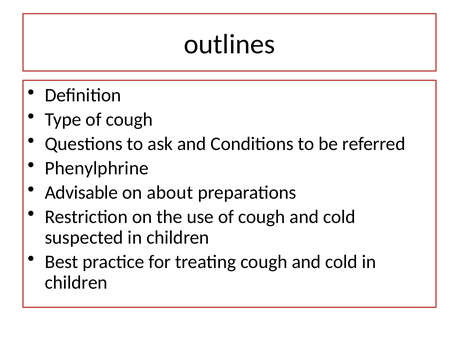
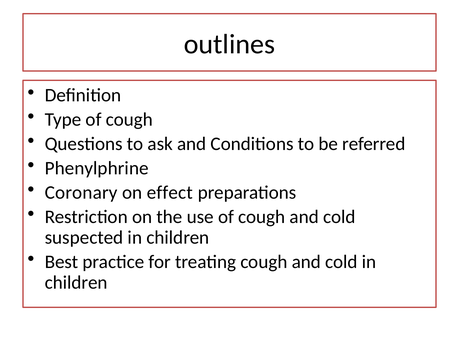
Advisable: Advisable -> Coronary
about: about -> effect
